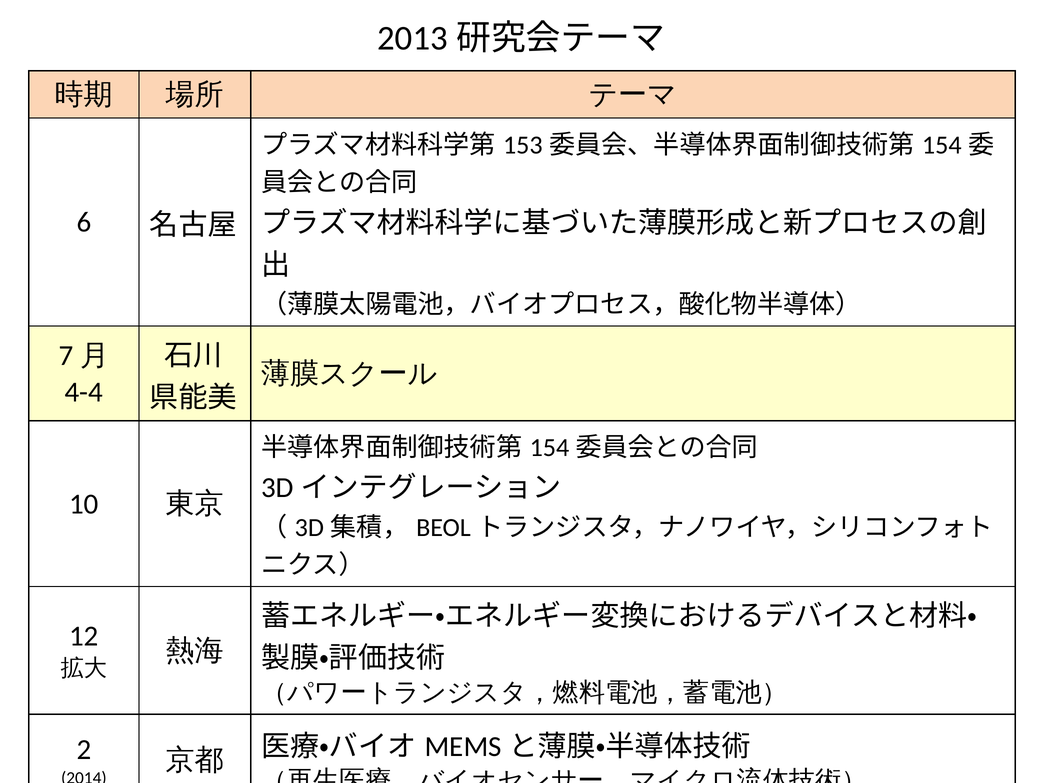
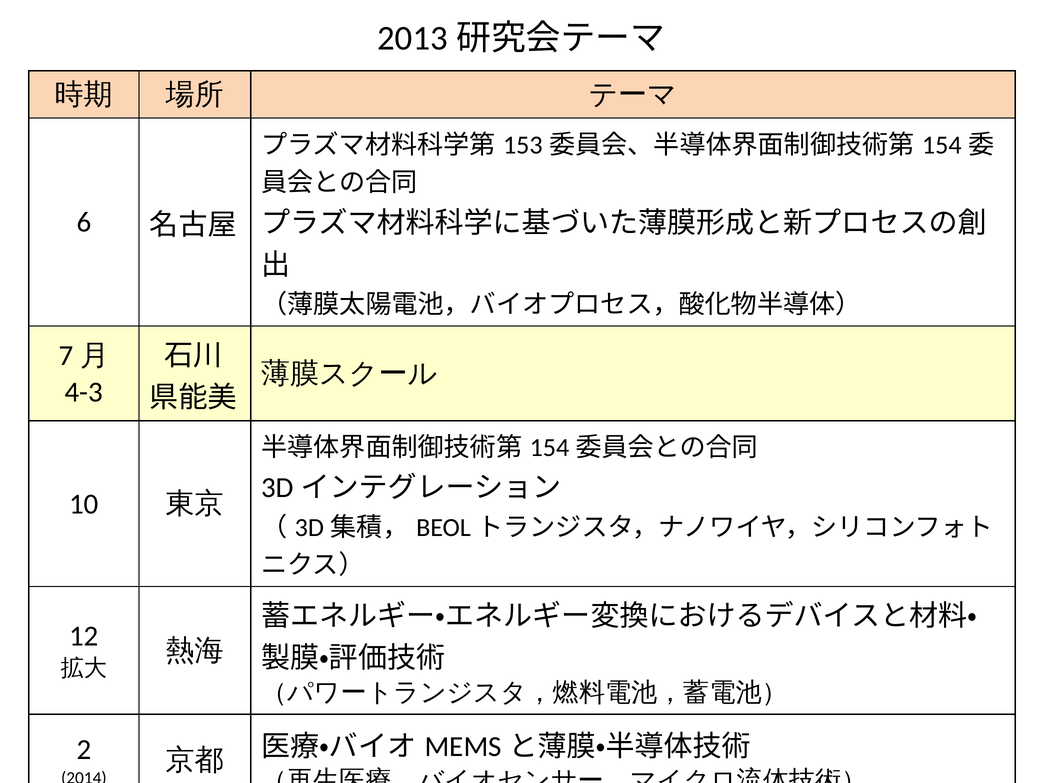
4-4: 4-4 -> 4-3
